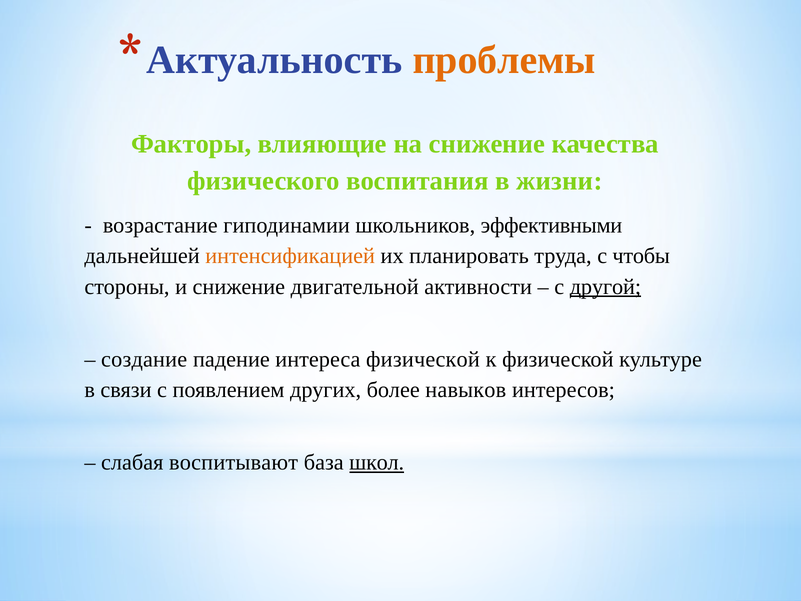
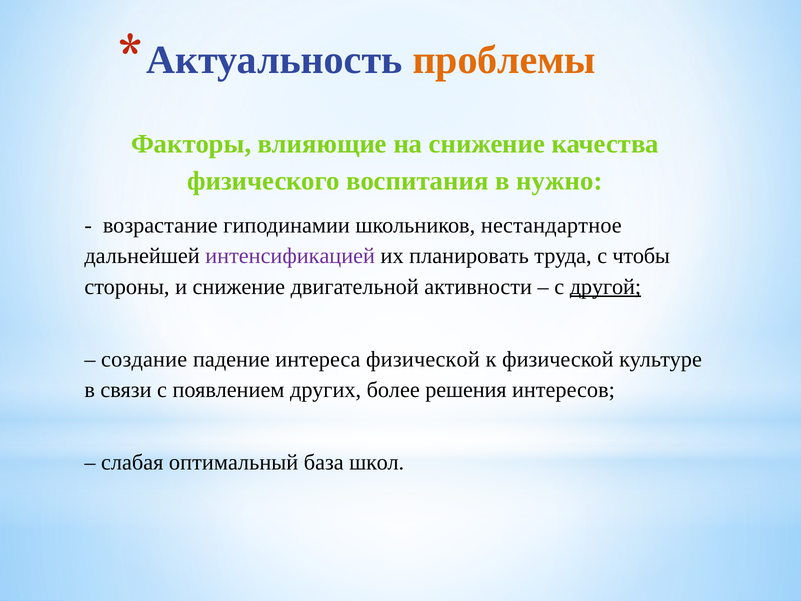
жизни: жизни -> нужно
эффективными: эффективными -> нестандартное
интенсификацией colour: orange -> purple
навыков: навыков -> решения
воспитывают: воспитывают -> оптимальный
школ underline: present -> none
